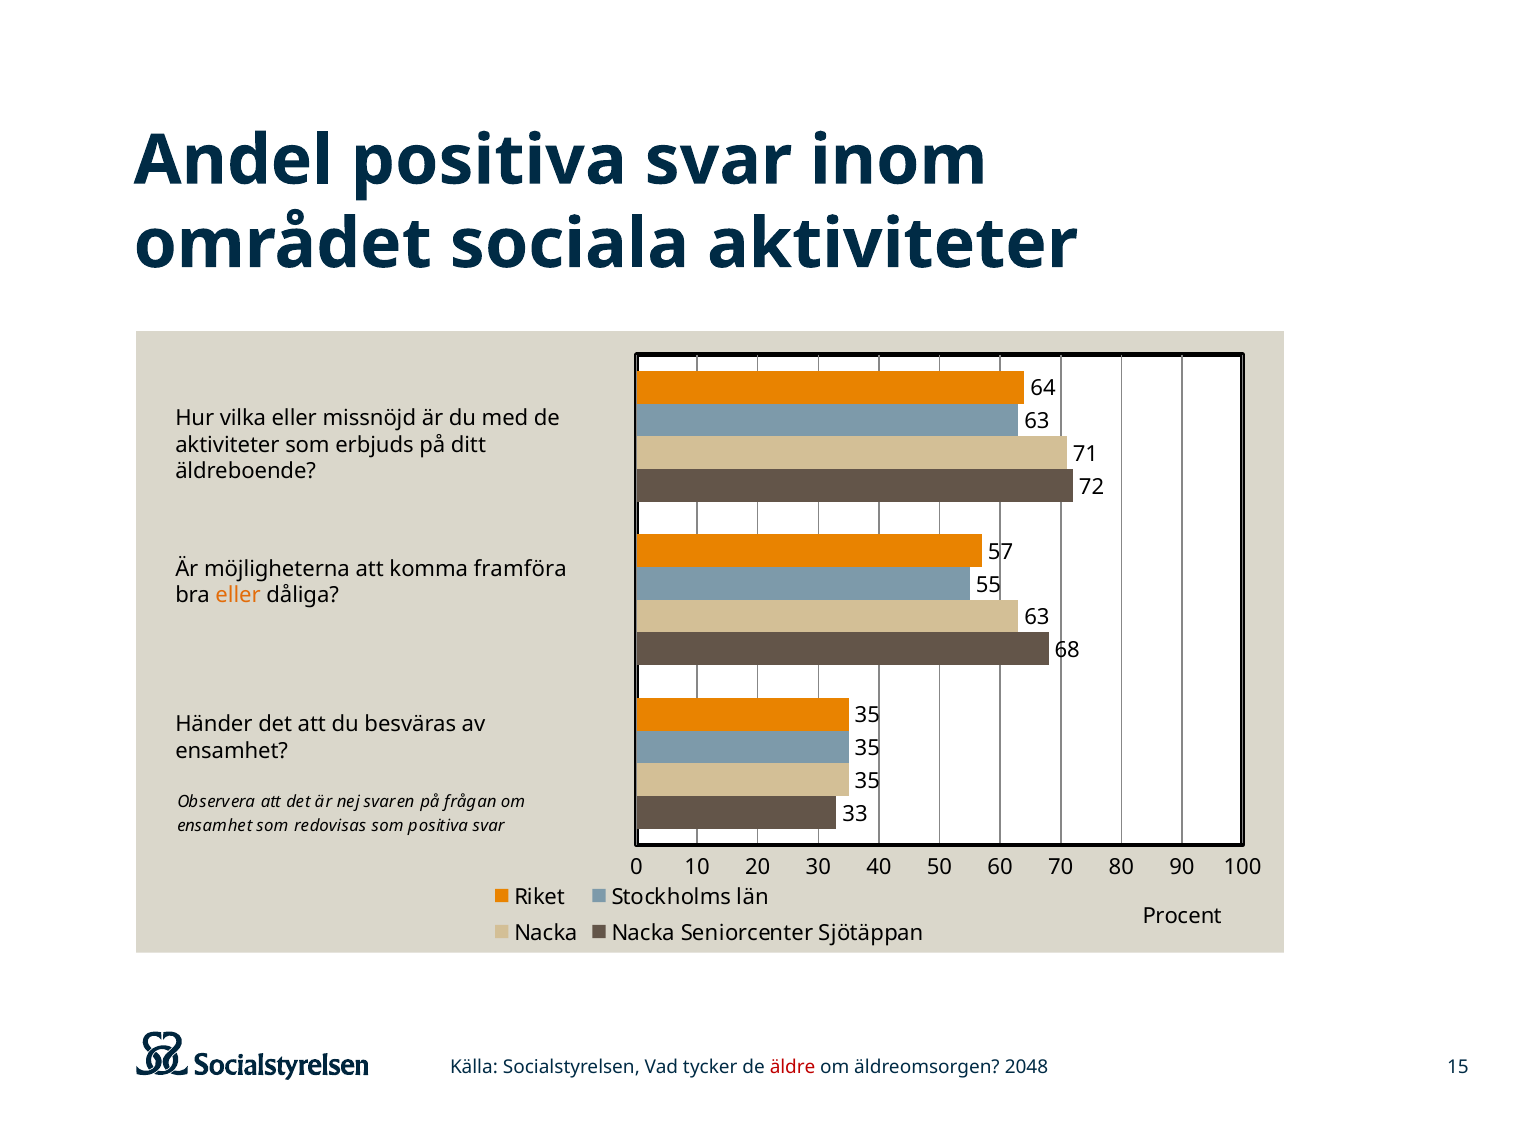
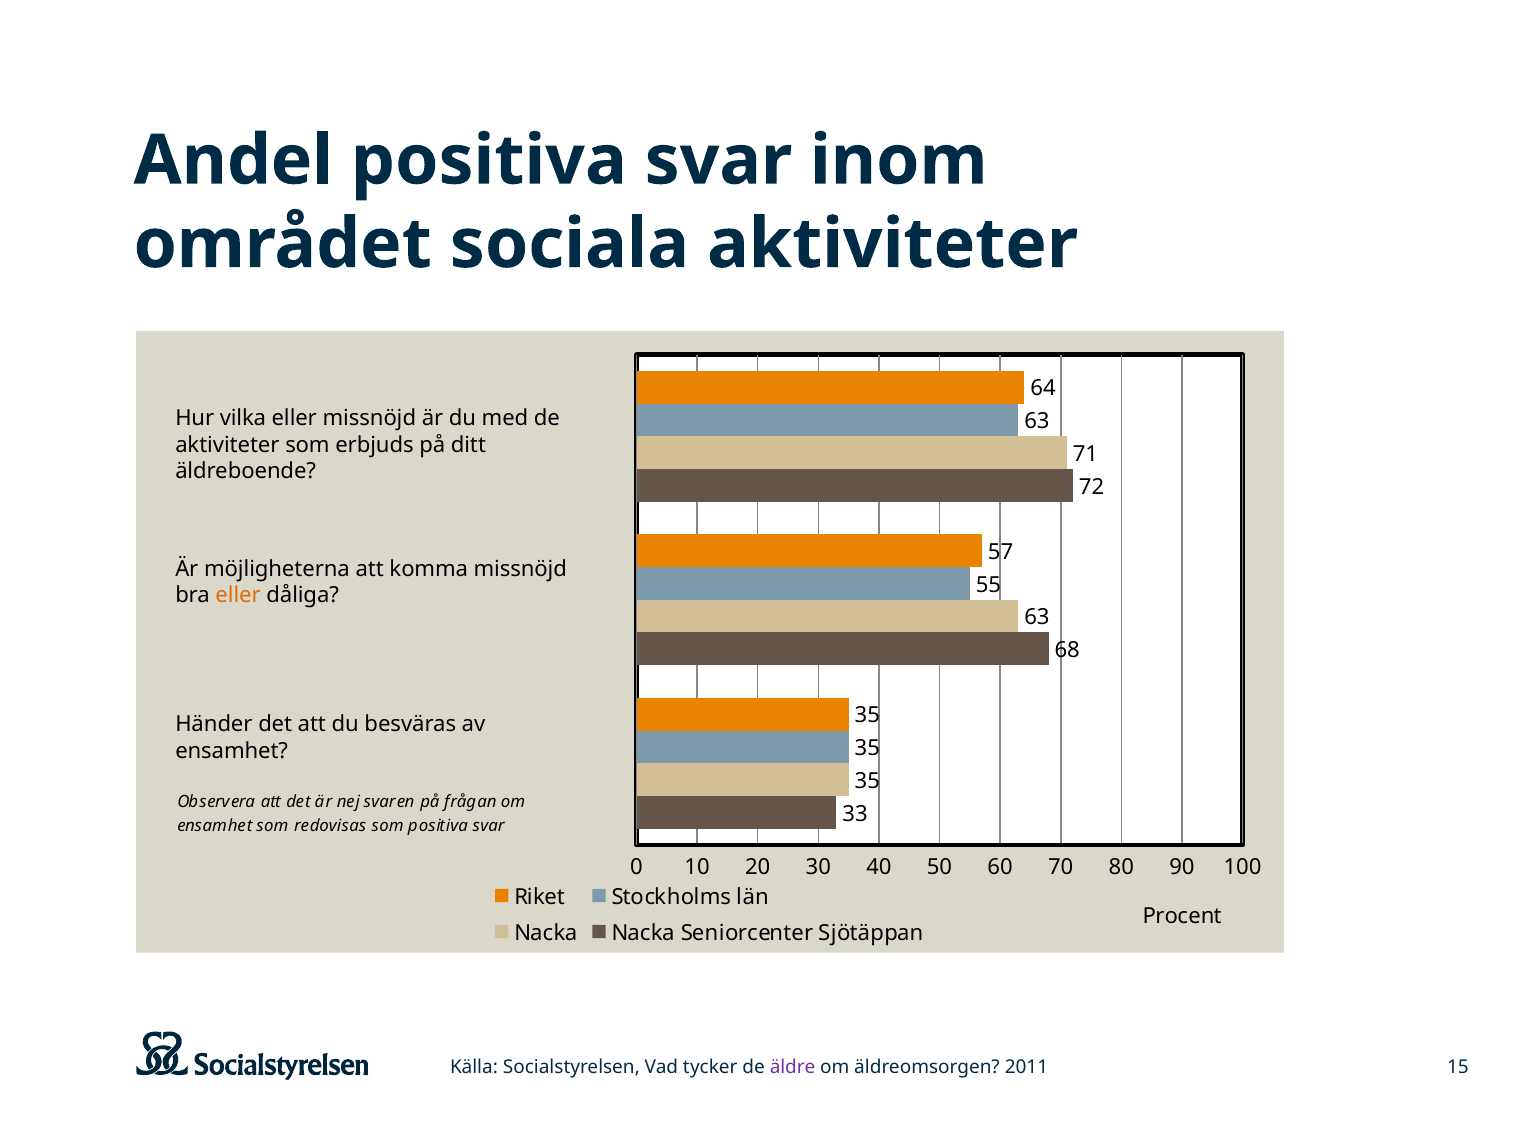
komma framföra: framföra -> missnöjd
äldre colour: red -> purple
2048: 2048 -> 2011
